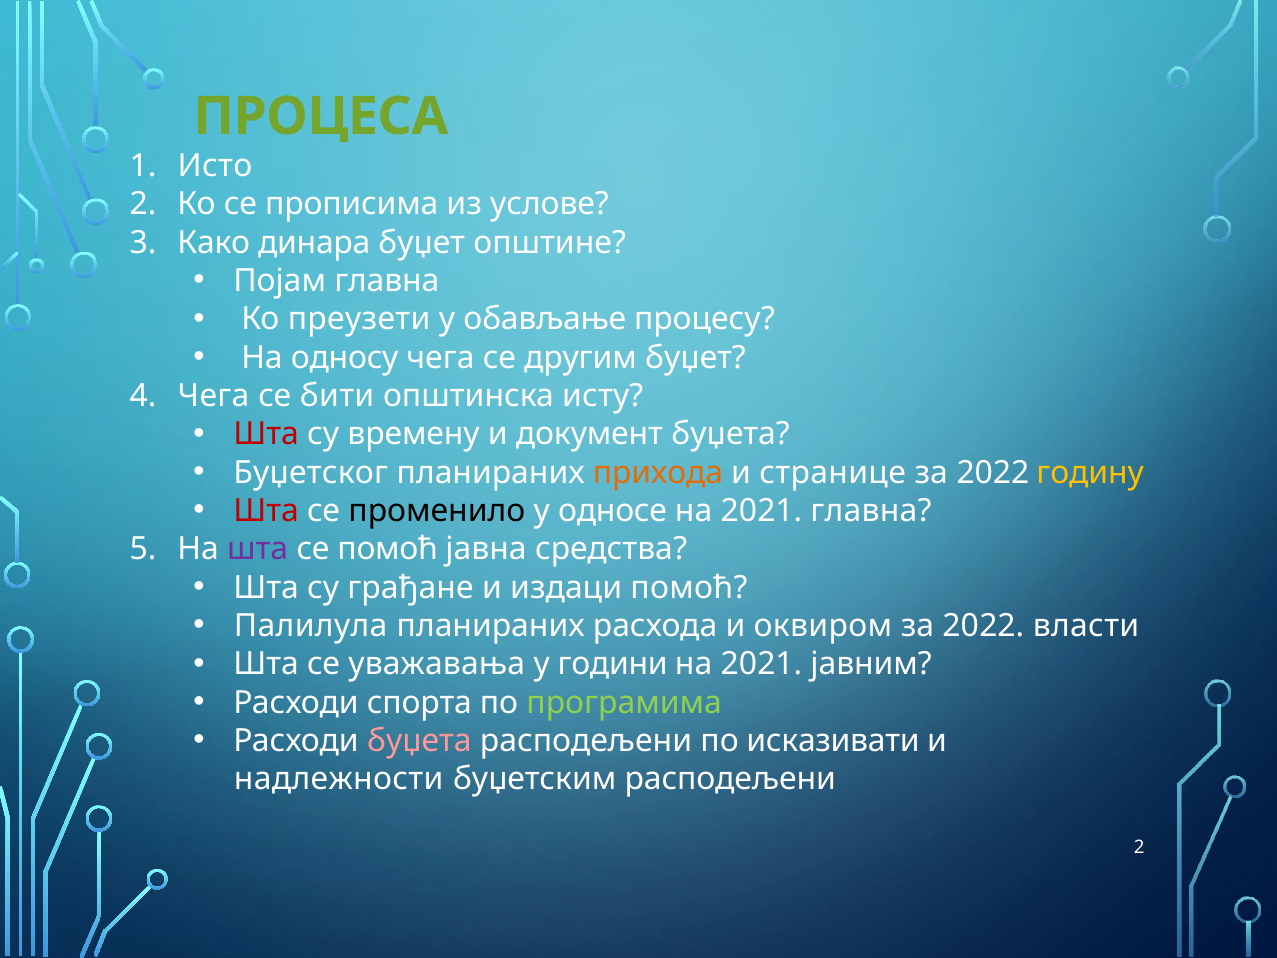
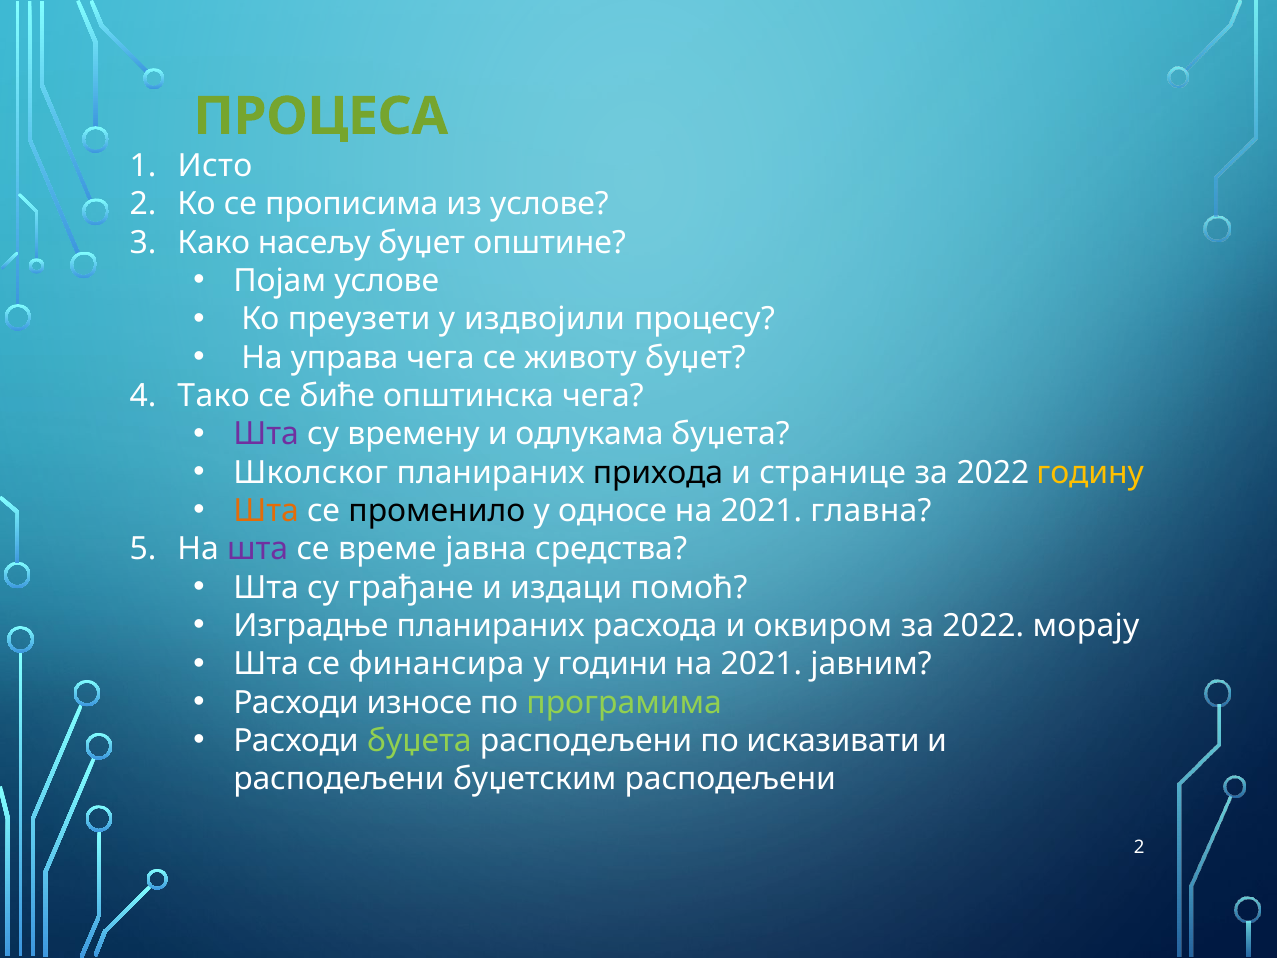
динара: динара -> насељу
Појам главна: главна -> услове
обављање: обављање -> издвојили
односу: односу -> управа
другим: другим -> животу
Чега at (214, 396): Чега -> Тако
бити: бити -> биће
општинска исту: исту -> чега
Шта at (266, 434) colour: red -> purple
документ: документ -> одлукама
Буџетског: Буџетског -> Школског
прихода colour: orange -> black
Шта at (266, 511) colour: red -> orange
се помоћ: помоћ -> време
Палилула: Палилула -> Изградње
власти: власти -> морају
уважавања: уважавања -> финансира
спорта: спорта -> износе
буџета at (419, 741) colour: pink -> light green
надлежности at (339, 779): надлежности -> расподељени
